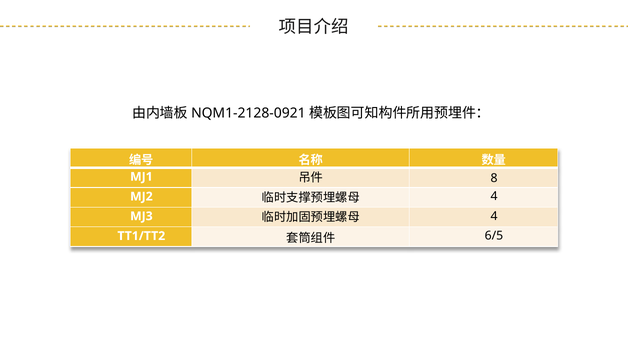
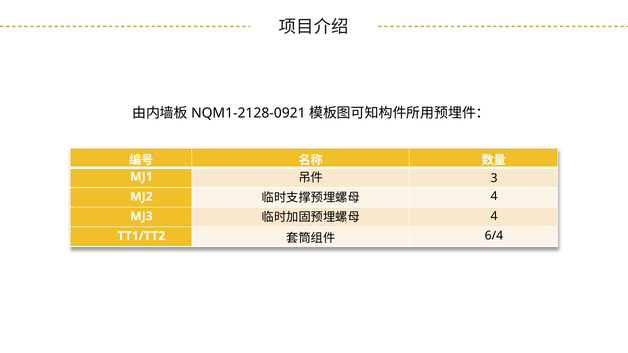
8: 8 -> 3
6/5: 6/5 -> 6/4
